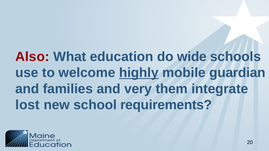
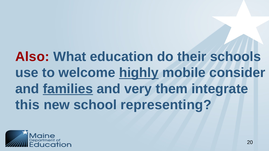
wide: wide -> their
guardian: guardian -> consider
families underline: none -> present
lost: lost -> this
requirements: requirements -> representing
